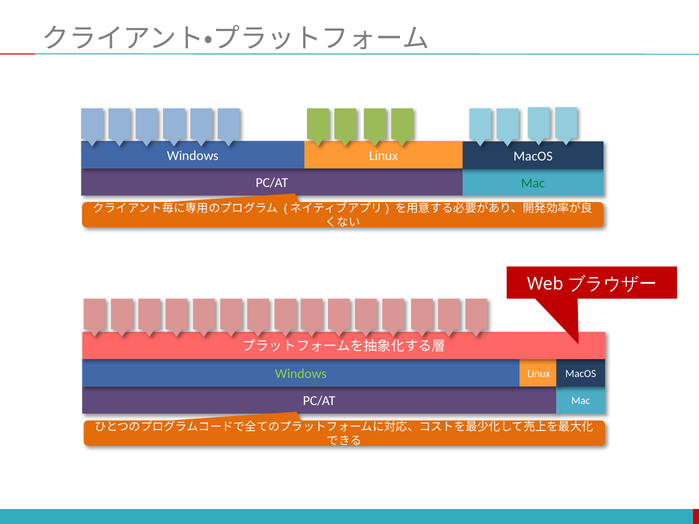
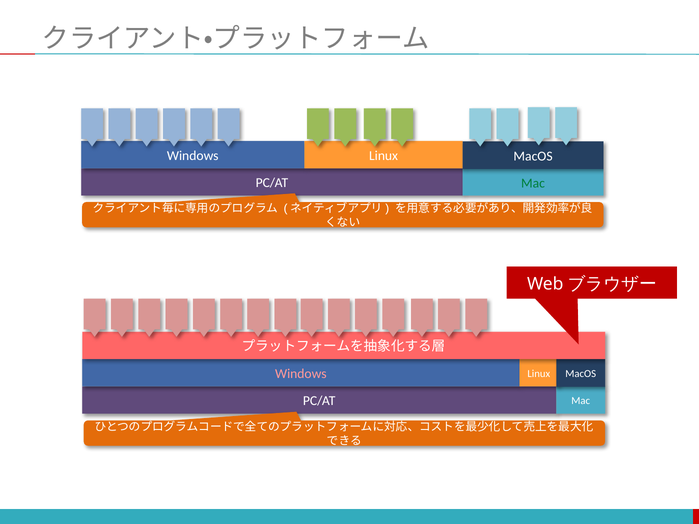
Windows at (301, 374) colour: light green -> pink
